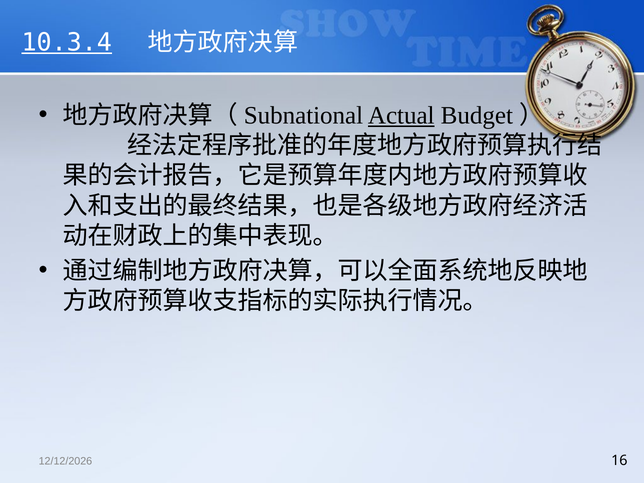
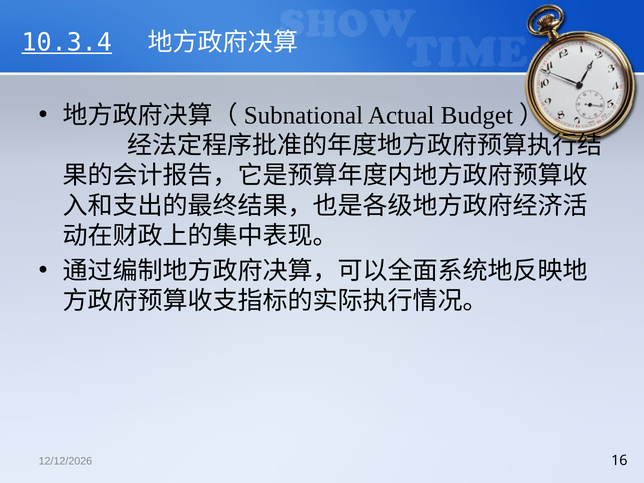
Actual underline: present -> none
